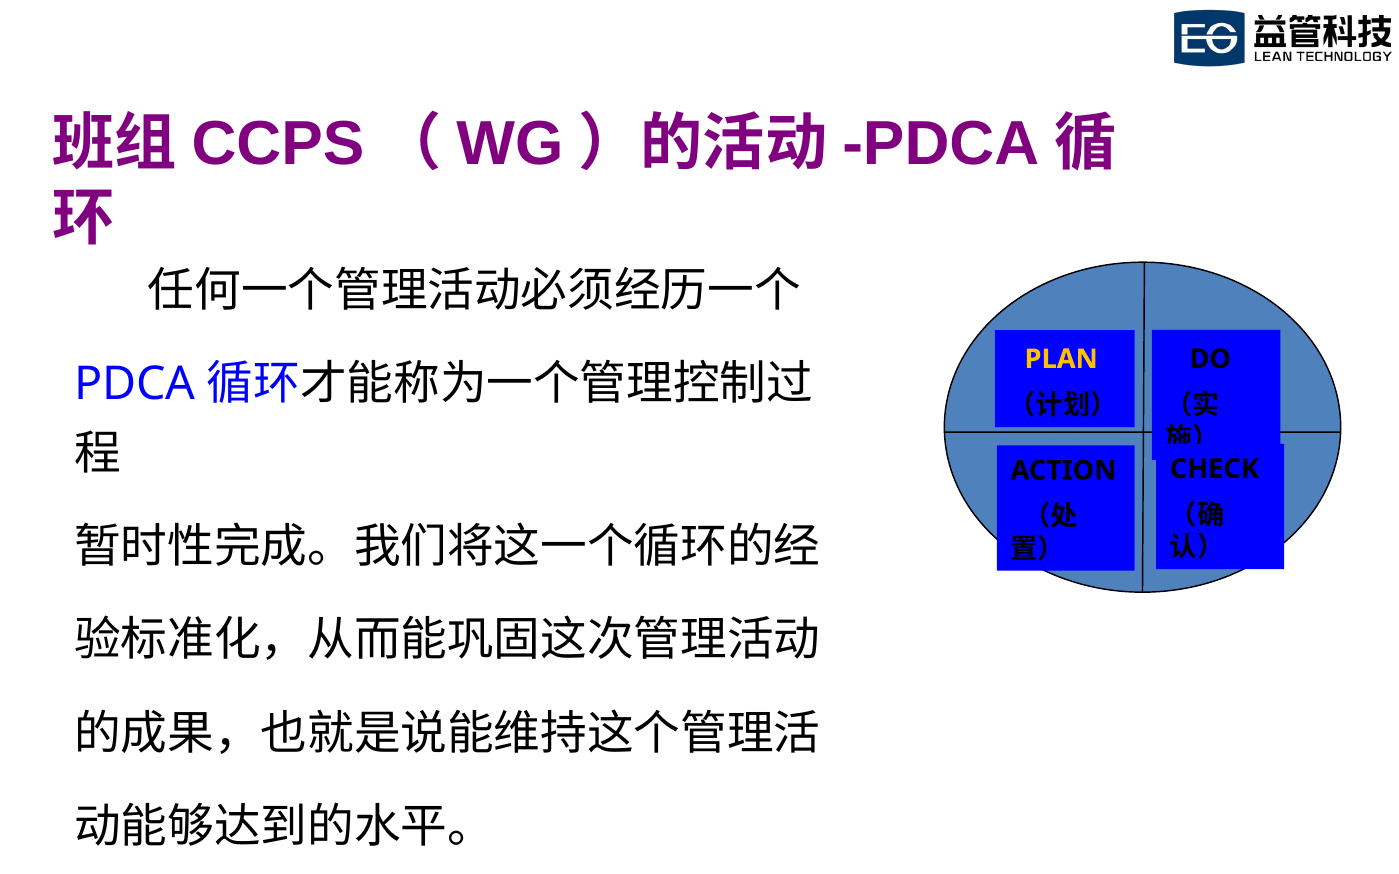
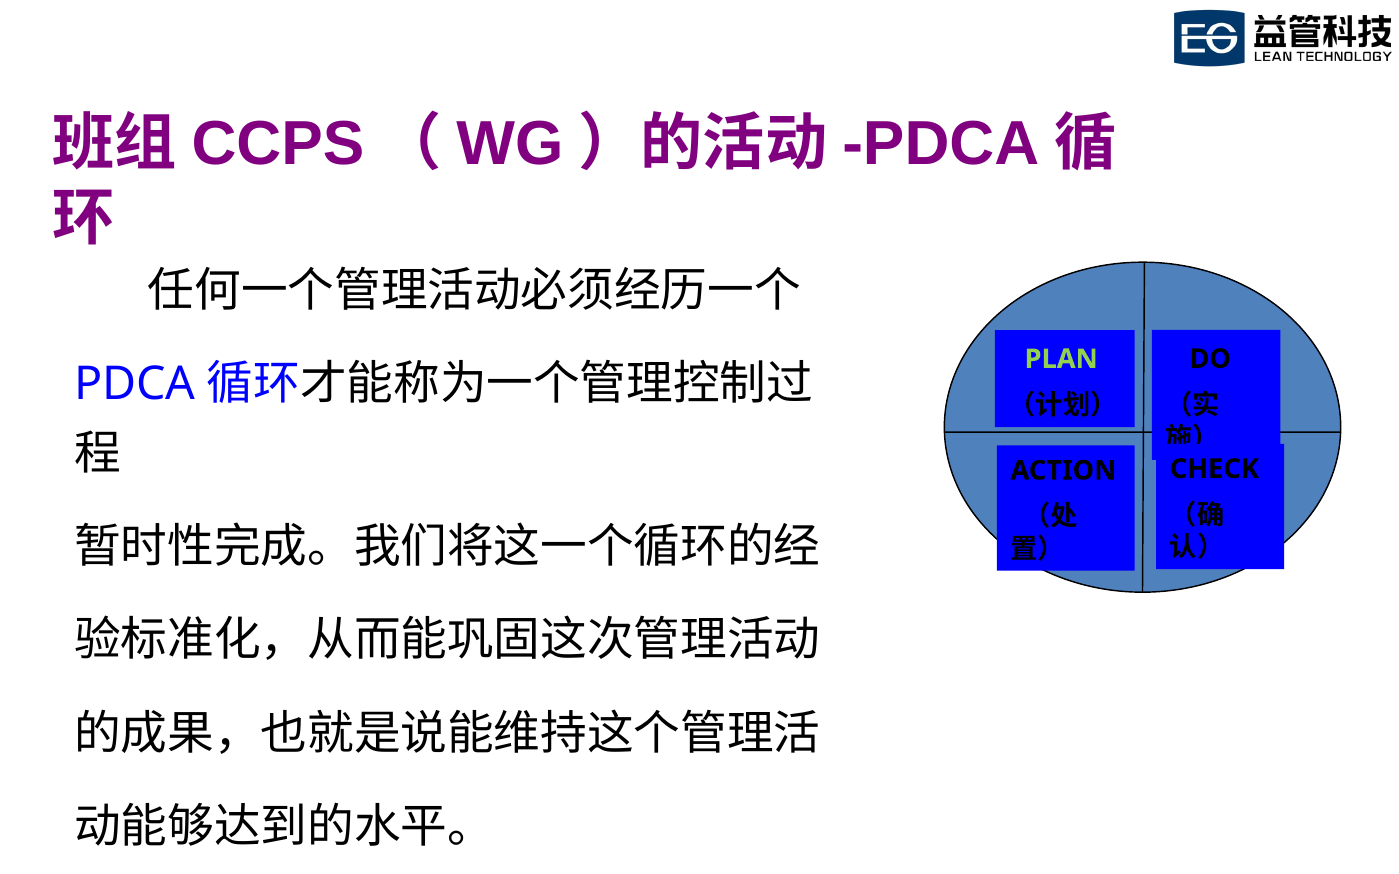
PLAN colour: yellow -> light green
